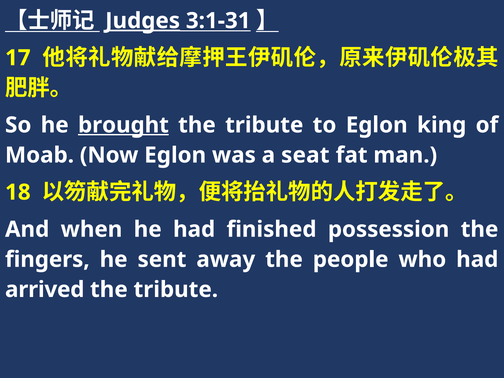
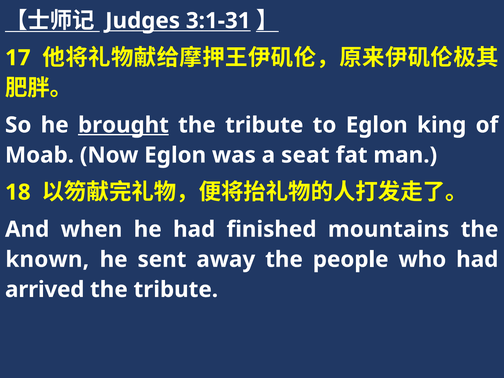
Judges underline: present -> none
possession: possession -> mountains
fingers: fingers -> known
